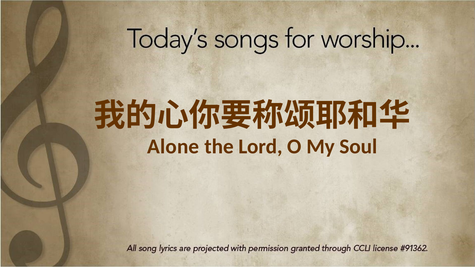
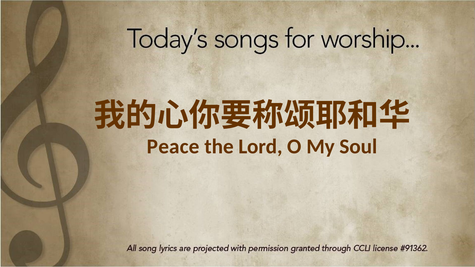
Alone: Alone -> Peace
